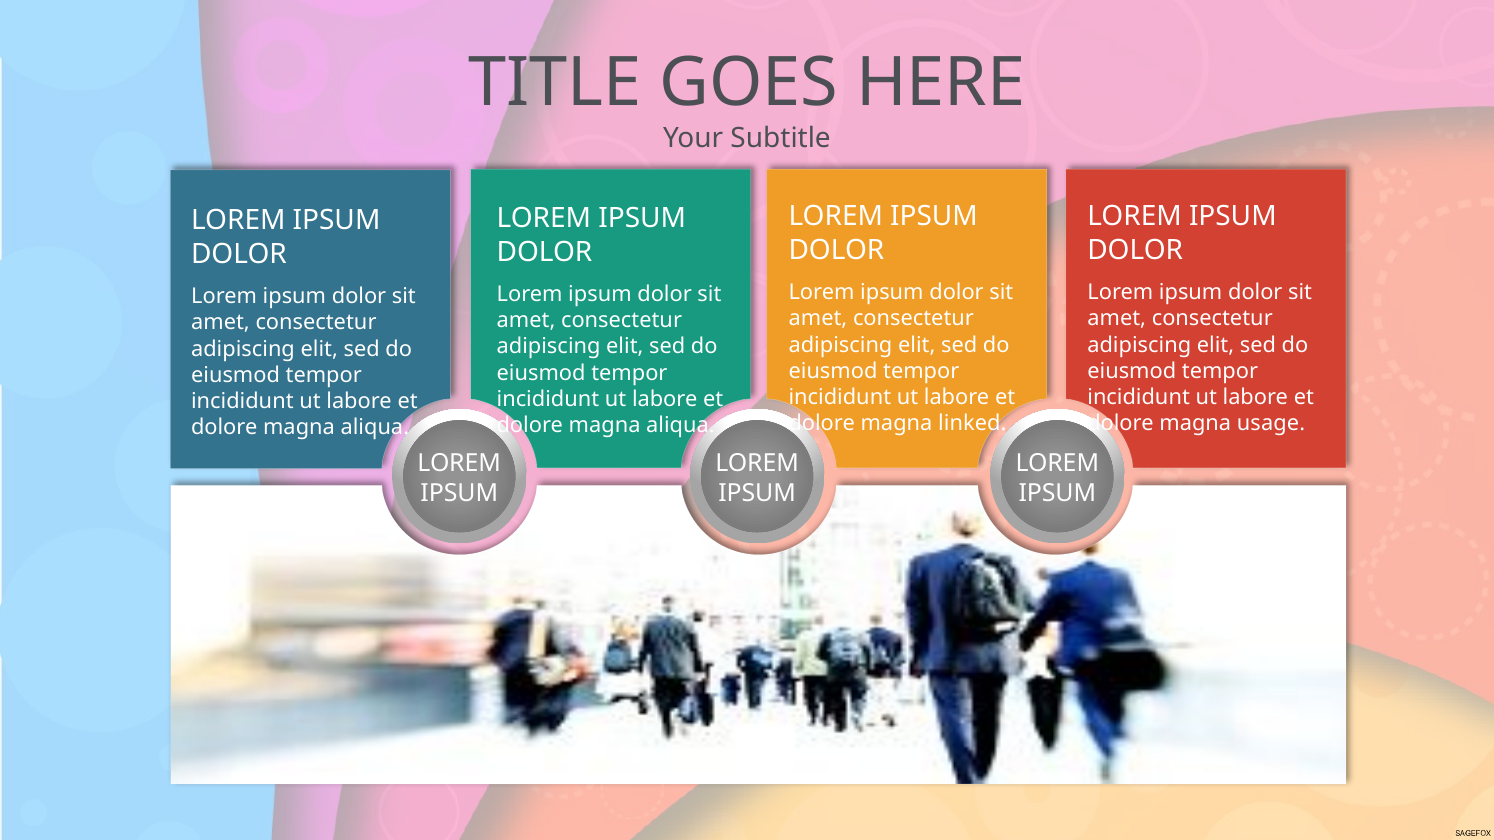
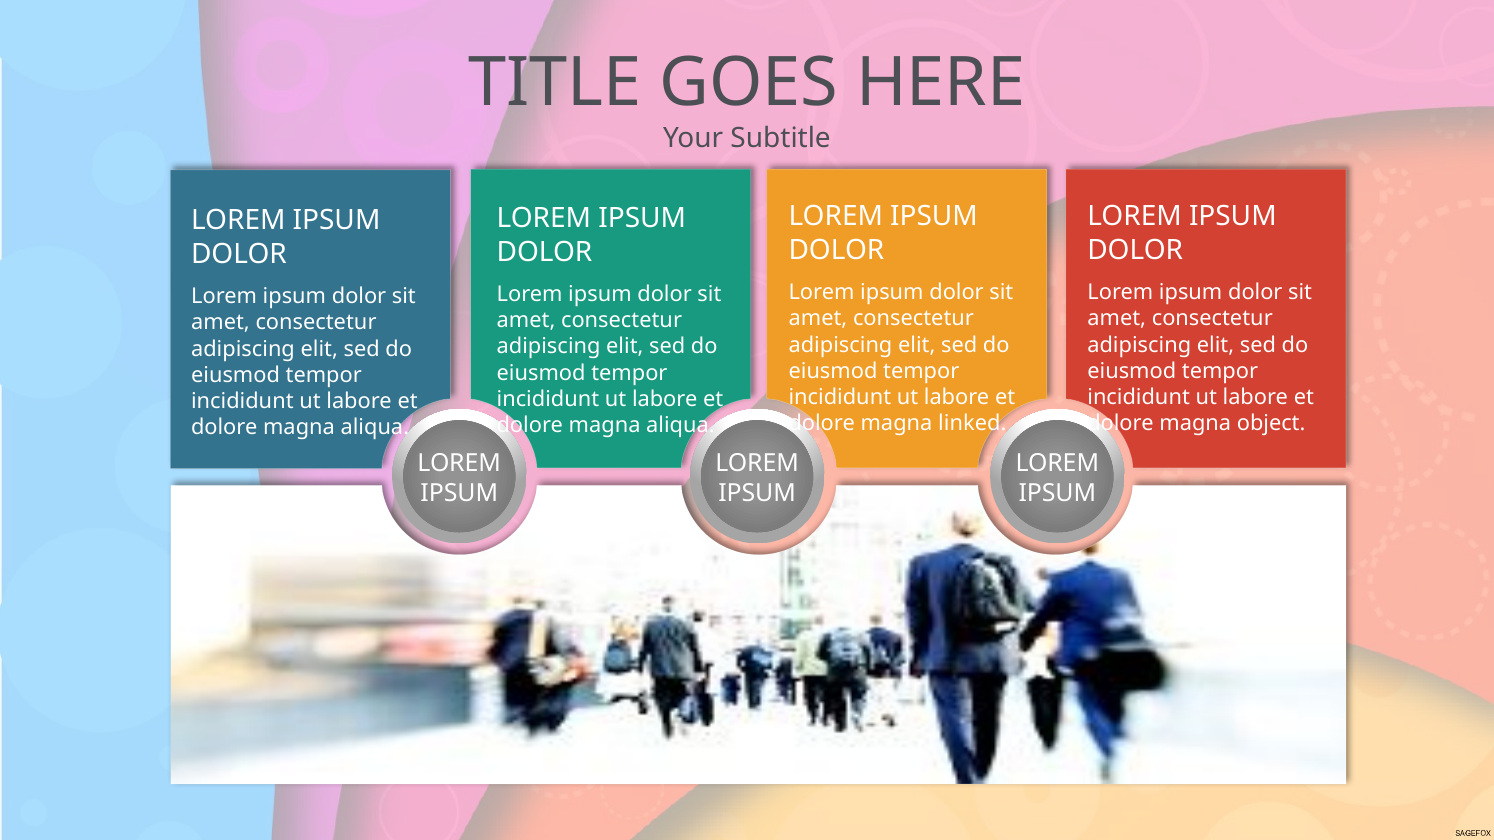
usage: usage -> object
